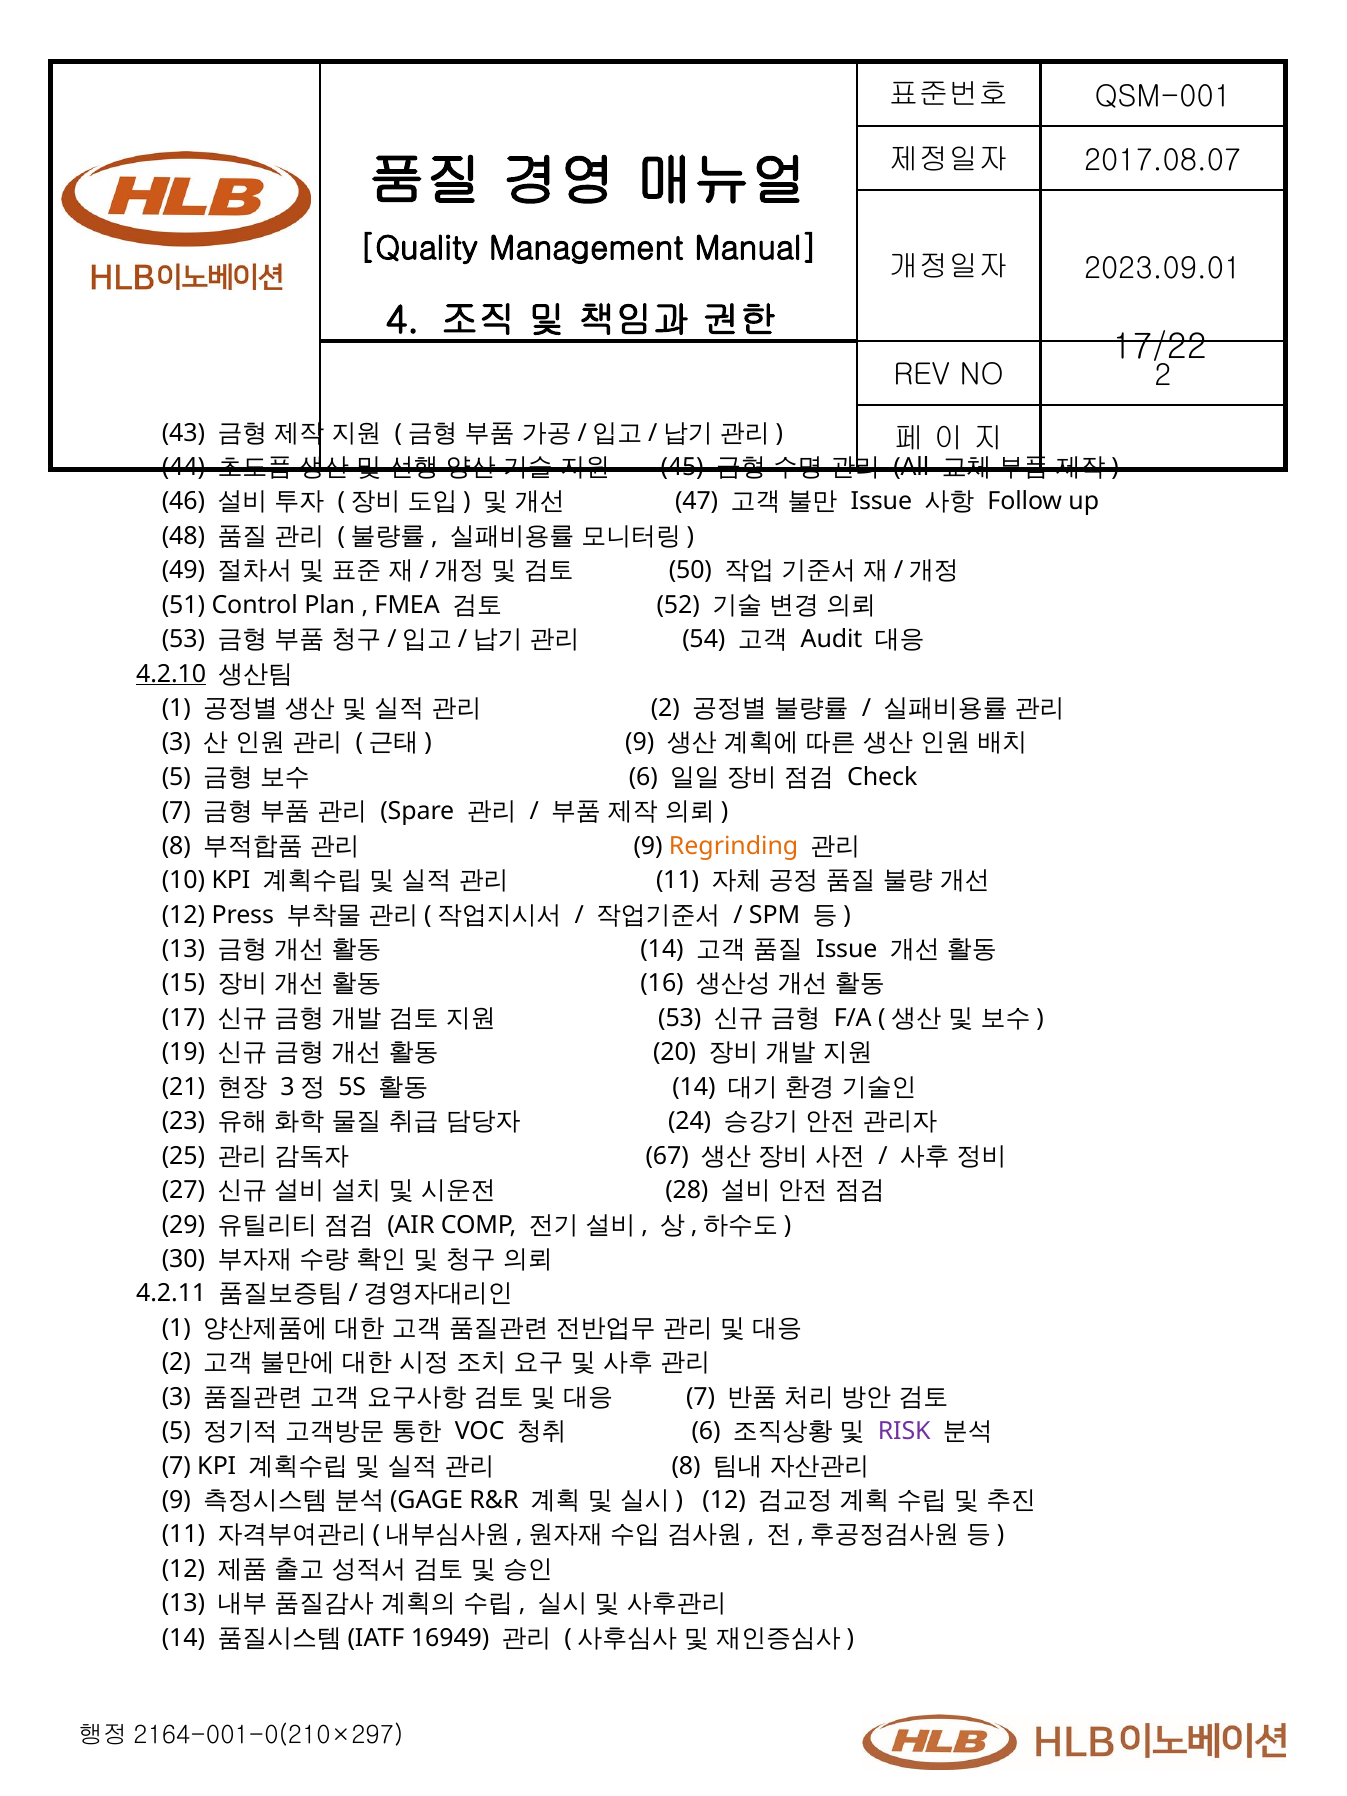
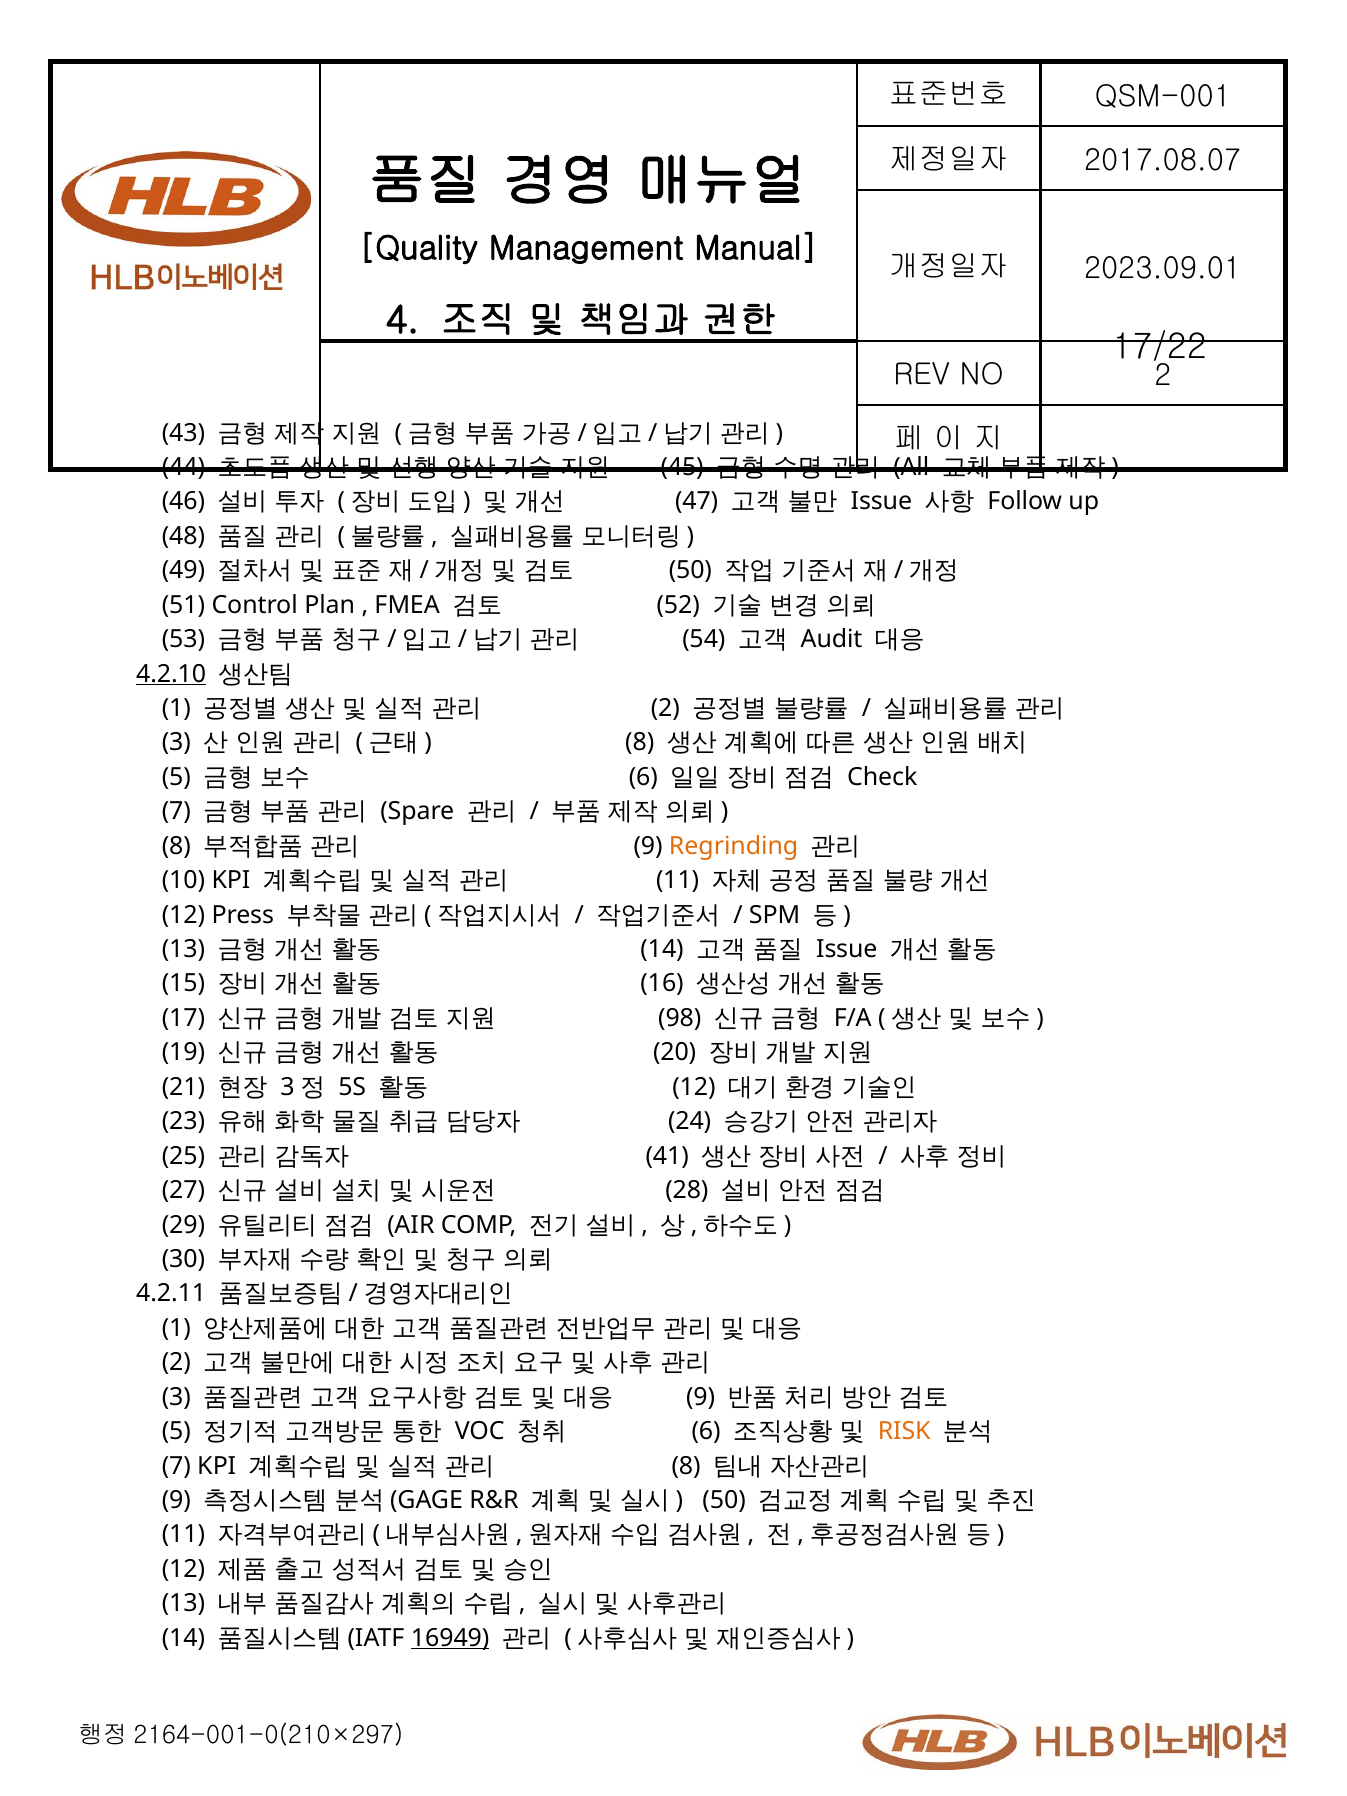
9 at (640, 743): 9 -> 8
53 at (680, 1018): 53 -> 98
14 at (694, 1087): 14 -> 12
67: 67 -> 41
7 at (701, 1397): 7 -> 9
RISK colour: purple -> orange
12 at (724, 1500): 12 -> 50
16949 underline: none -> present
